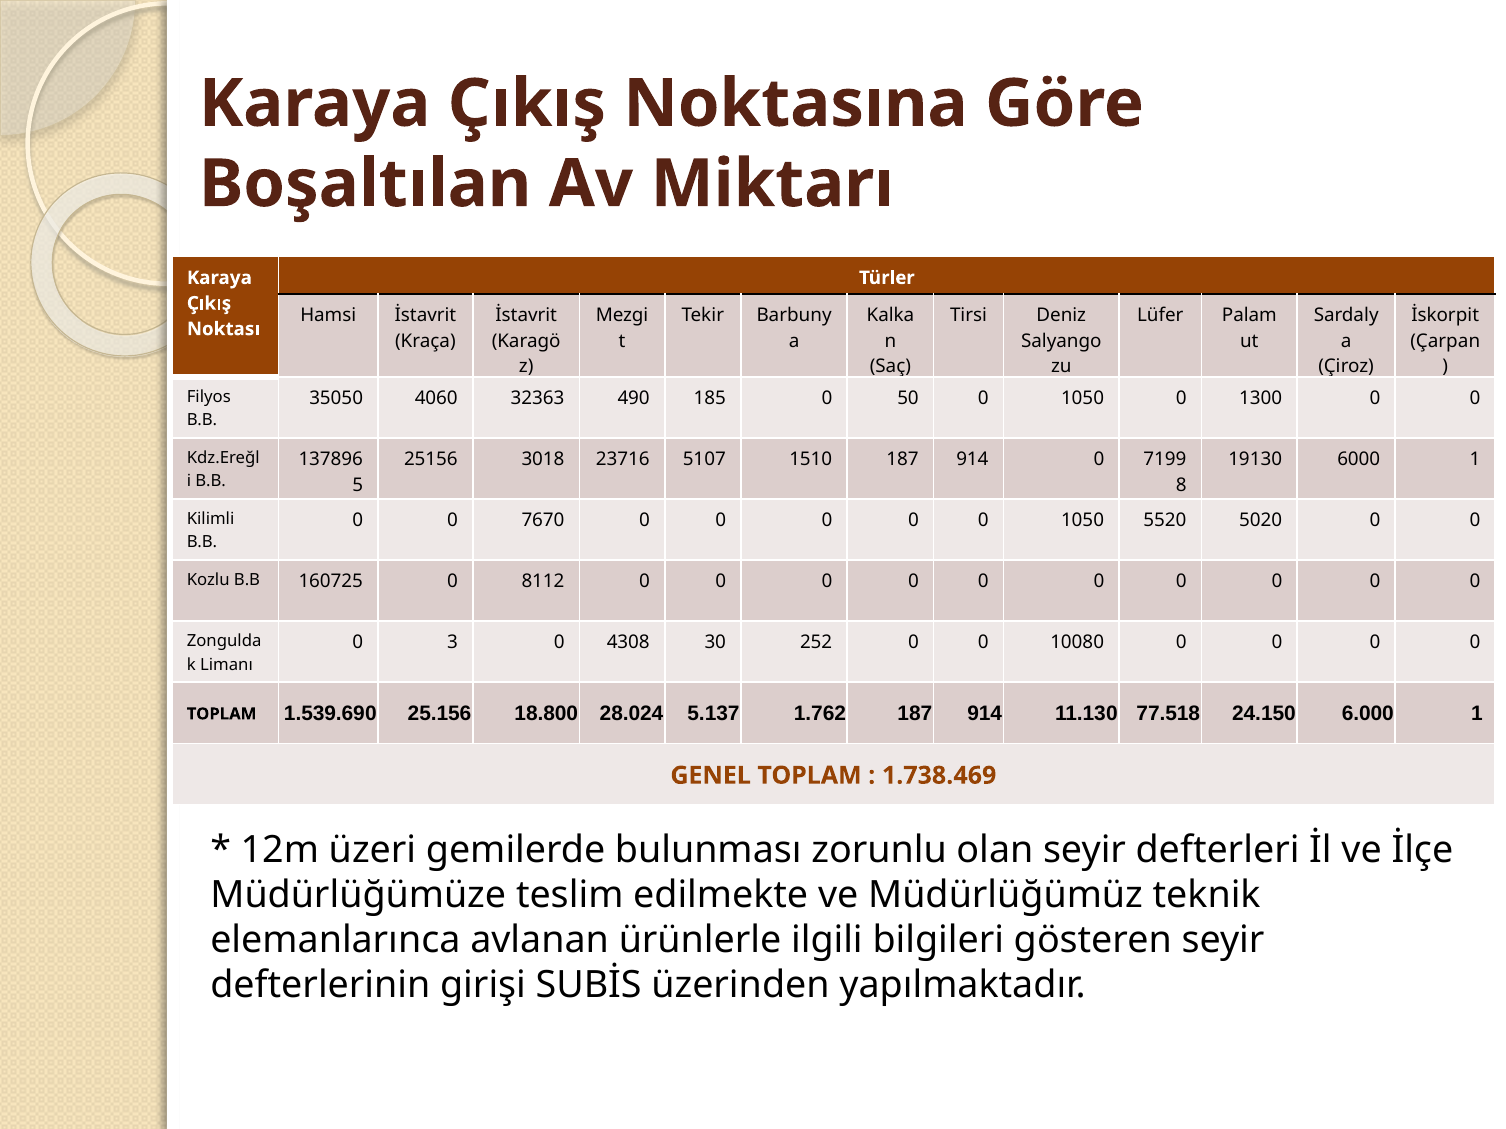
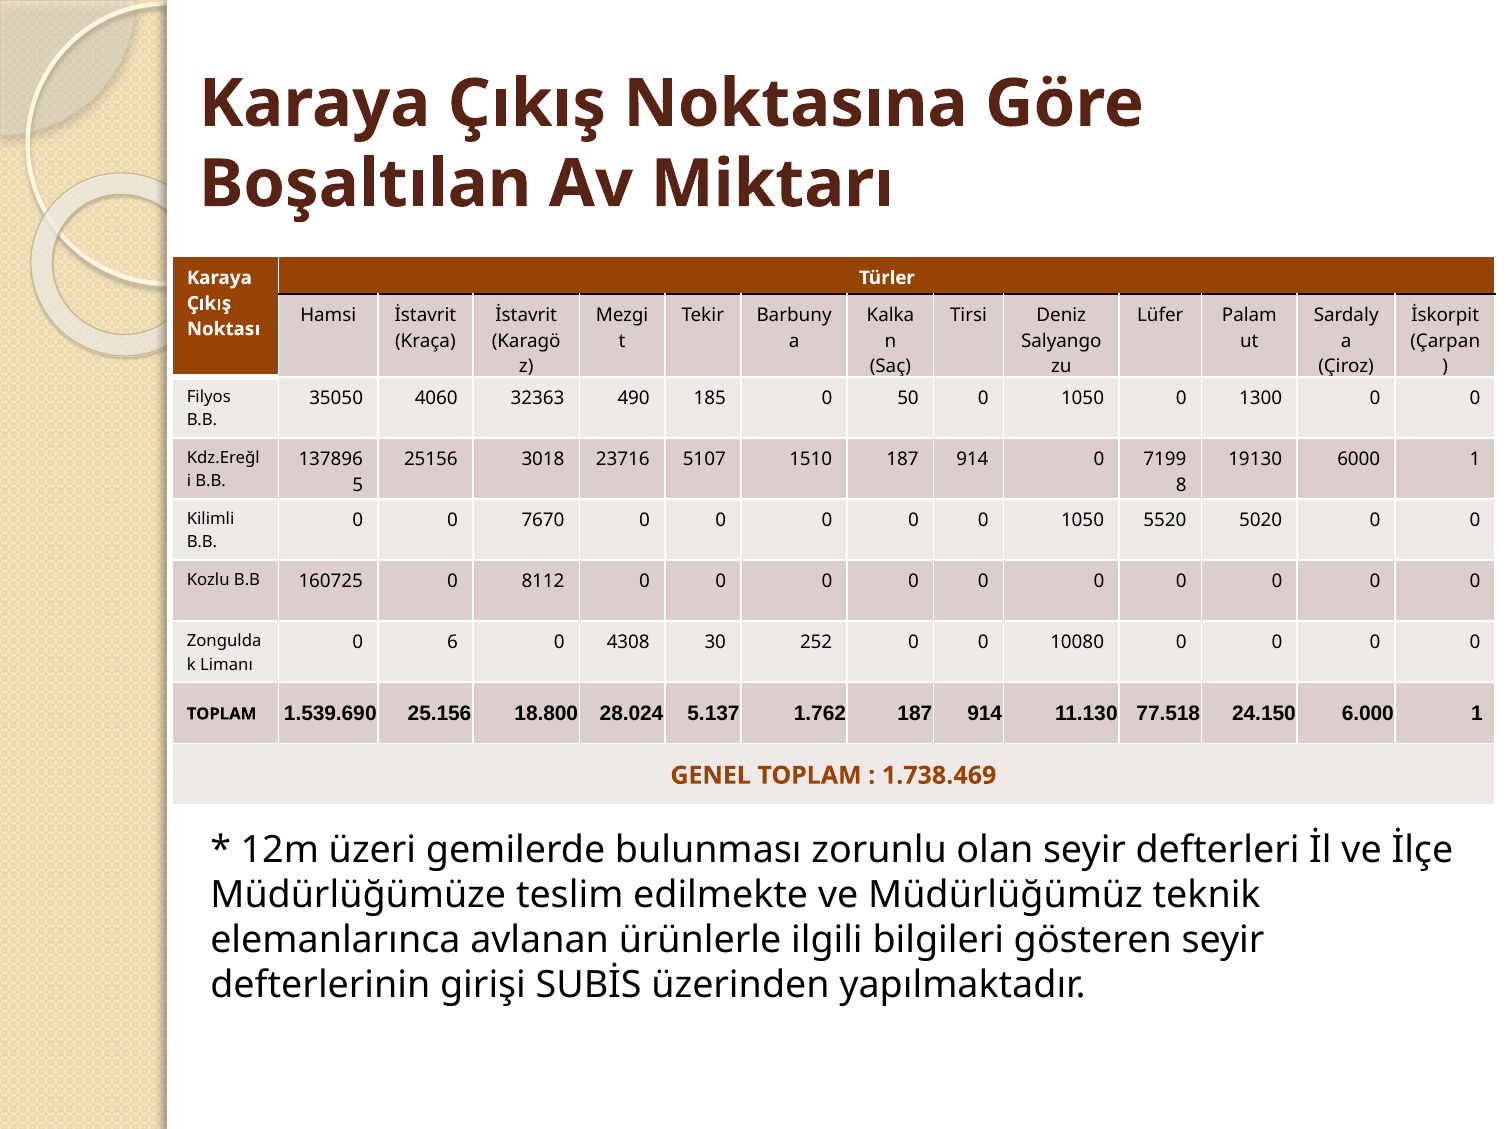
3: 3 -> 6
